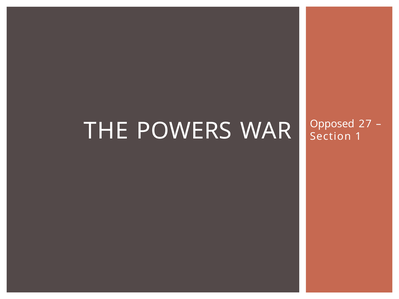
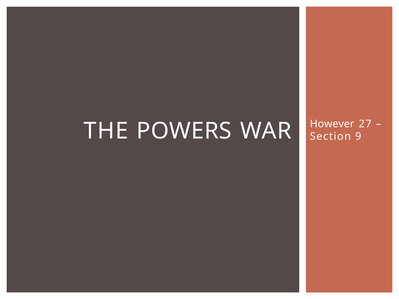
Opposed: Opposed -> However
1: 1 -> 9
